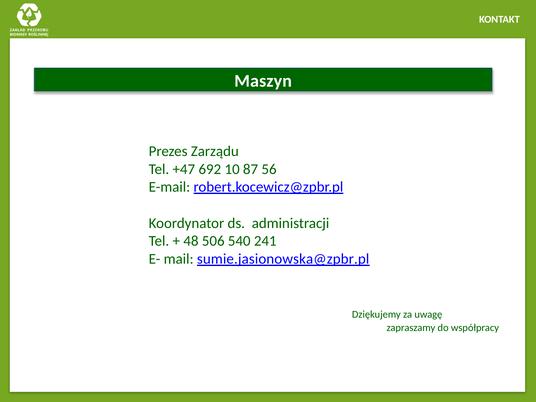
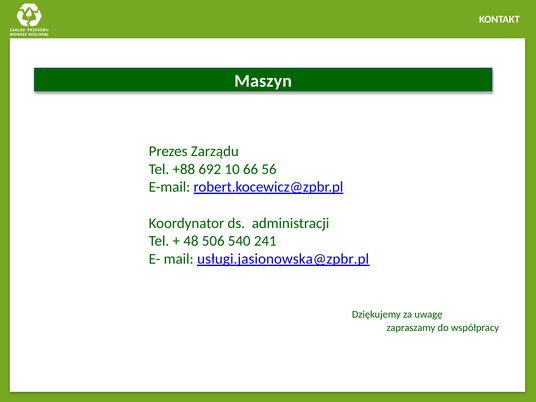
+47: +47 -> +88
87: 87 -> 66
sumie.jasionowska@zpbr.pl: sumie.jasionowska@zpbr.pl -> usługi.jasionowska@zpbr.pl
